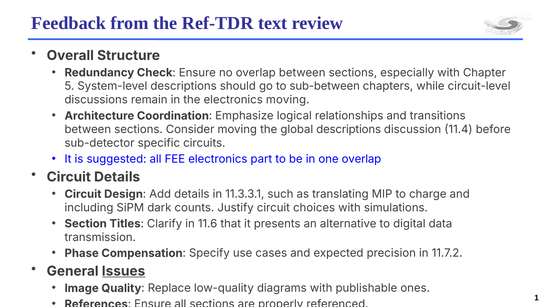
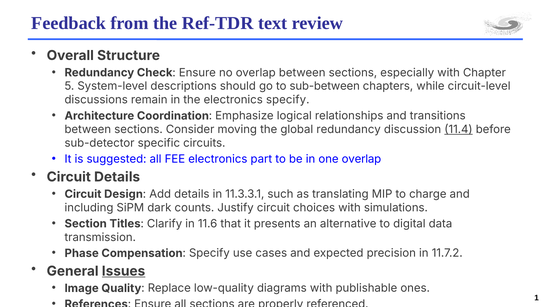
electronics moving: moving -> specify
global descriptions: descriptions -> redundancy
11.4 underline: none -> present
